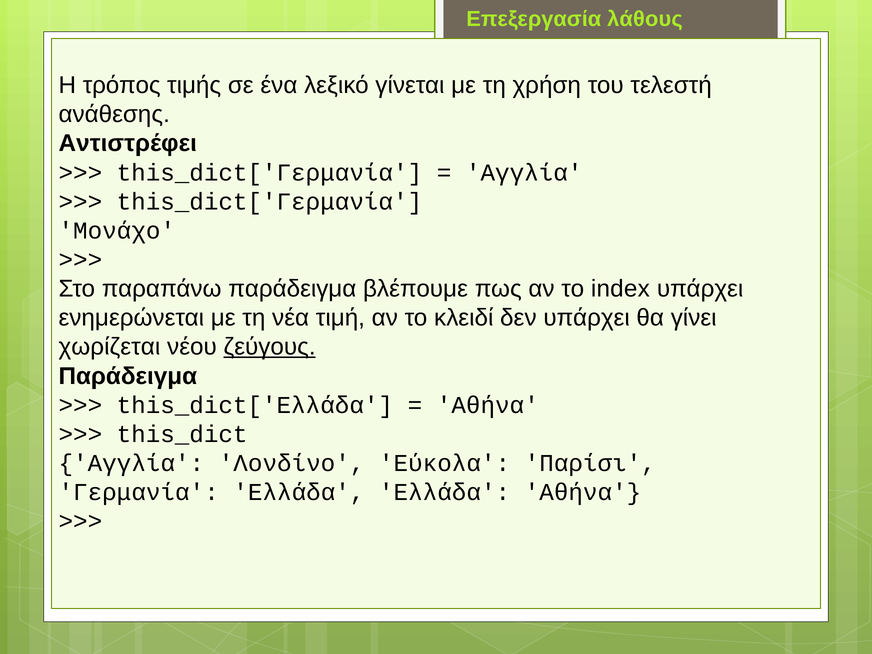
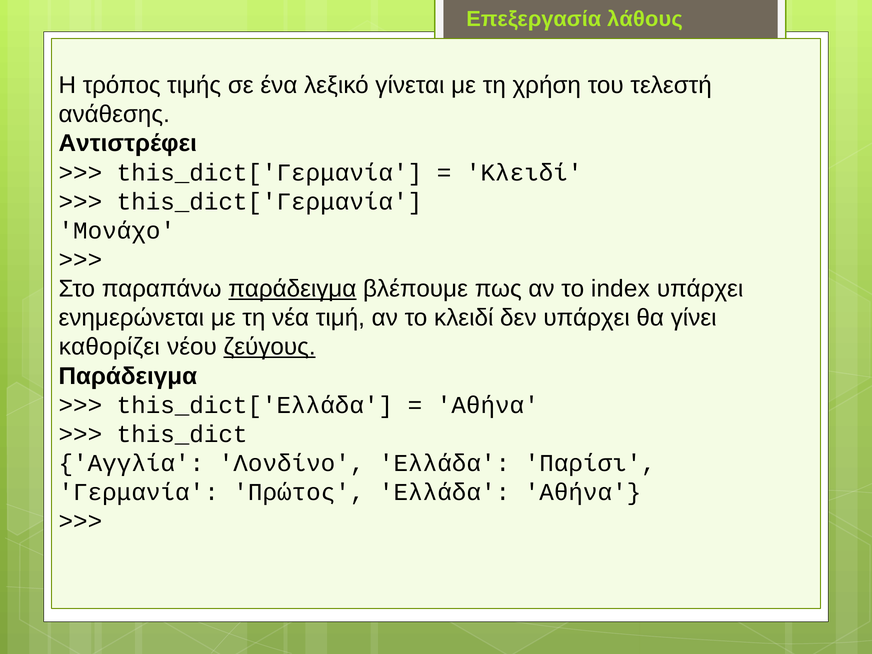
Αγγλία at (524, 173): Αγγλία -> Κλειδί
παράδειγμα at (292, 289) underline: none -> present
χωρίζεται: χωρίζεται -> καθορίζει
Λονδίνο Εύκολα: Εύκολα -> Ελλάδα
Γερμανία Ελλάδα: Ελλάδα -> Πρώτος
